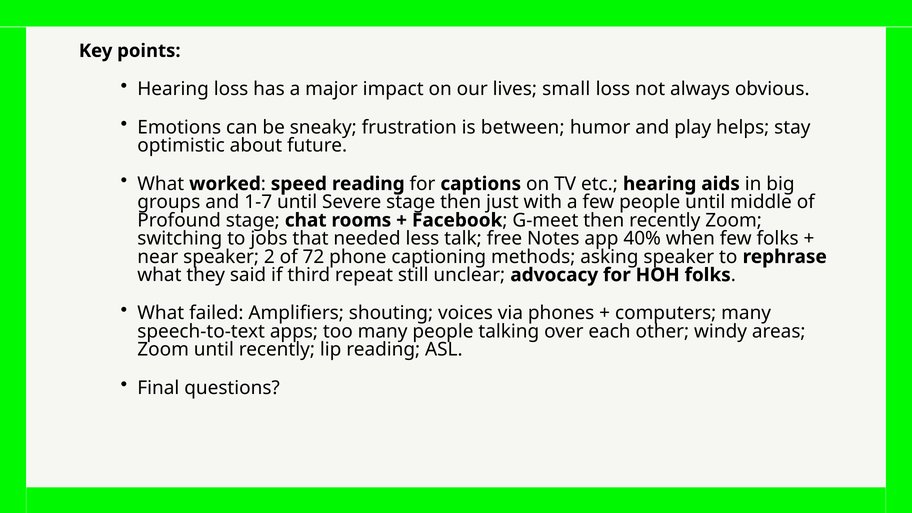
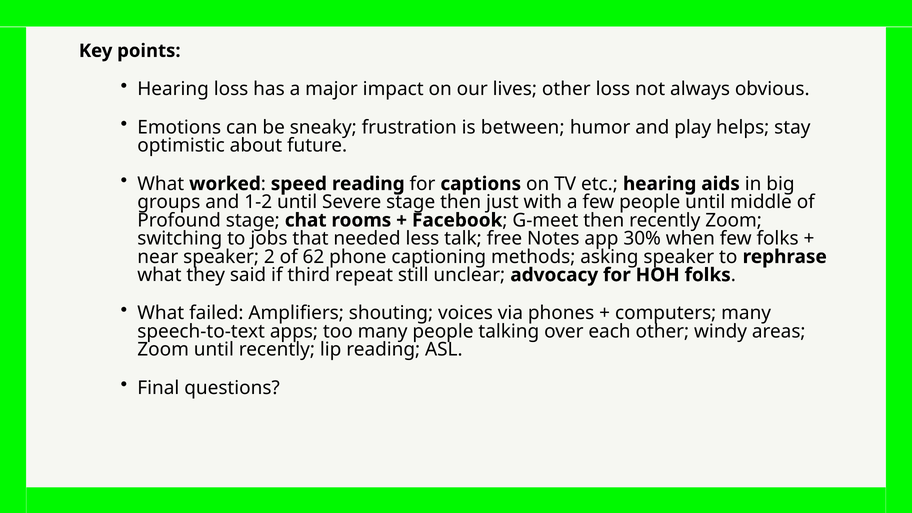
lives small: small -> other
1-7: 1-7 -> 1-2
40%: 40% -> 30%
72: 72 -> 62
